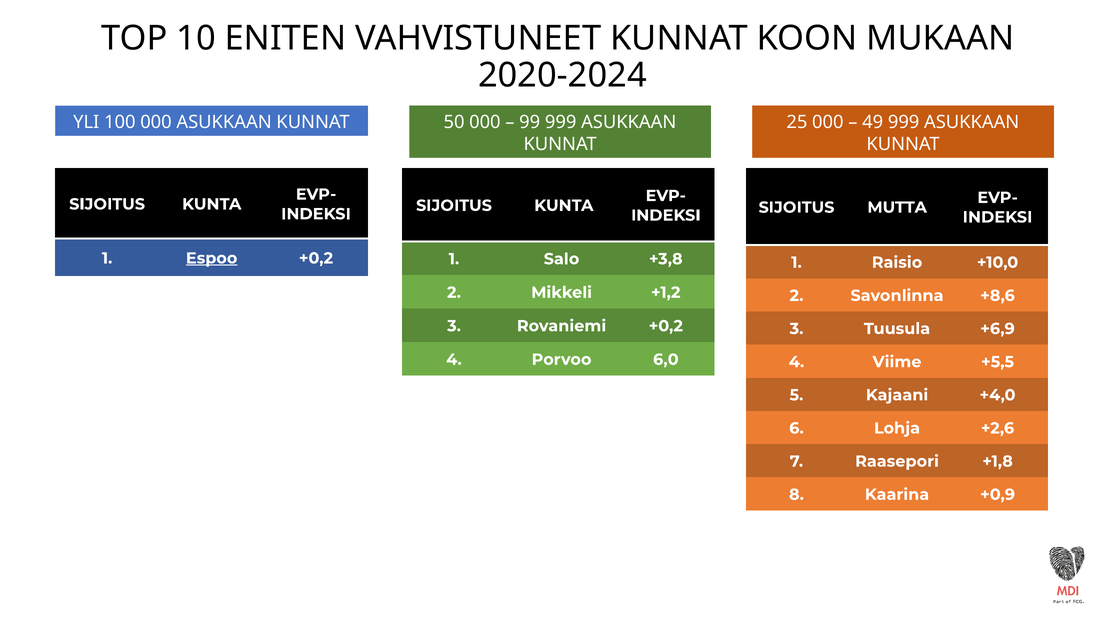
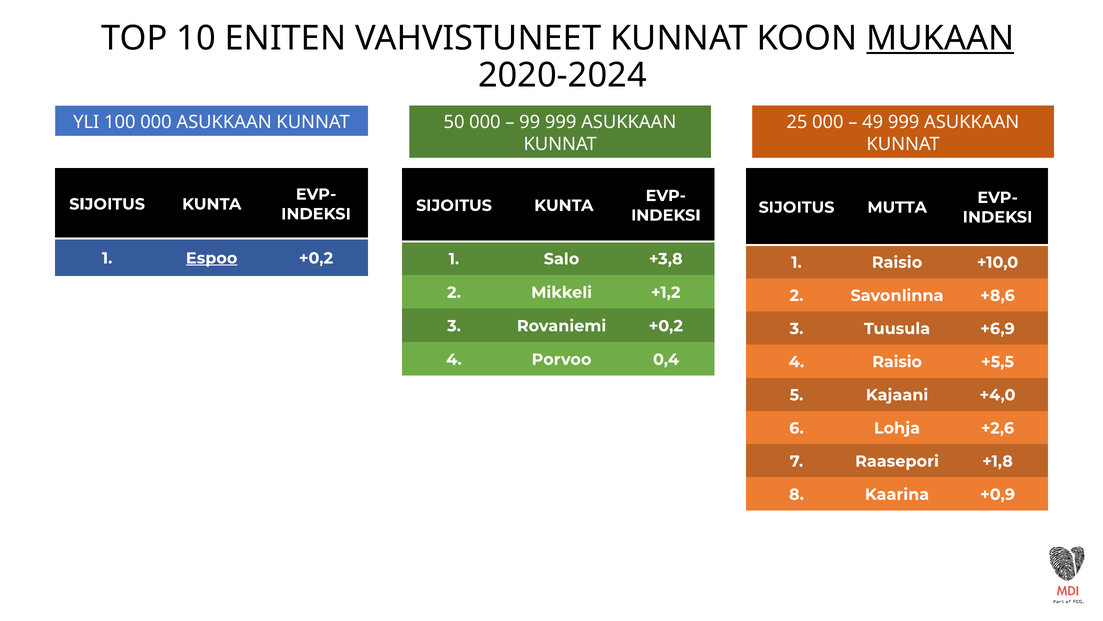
MUKAAN underline: none -> present
6,0: 6,0 -> 0,4
4 Viime: Viime -> Raisio
